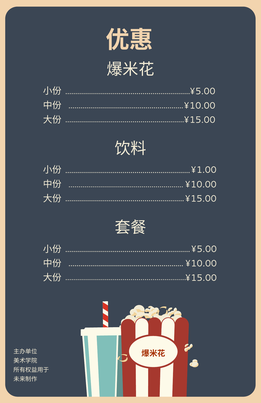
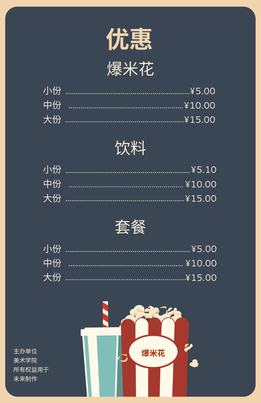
¥1.00: ¥1.00 -> ¥5.10
